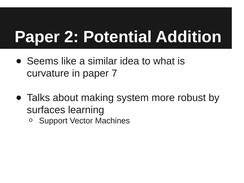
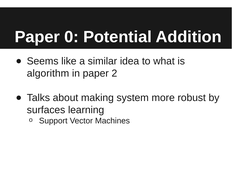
2: 2 -> 0
curvature: curvature -> algorithm
7: 7 -> 2
